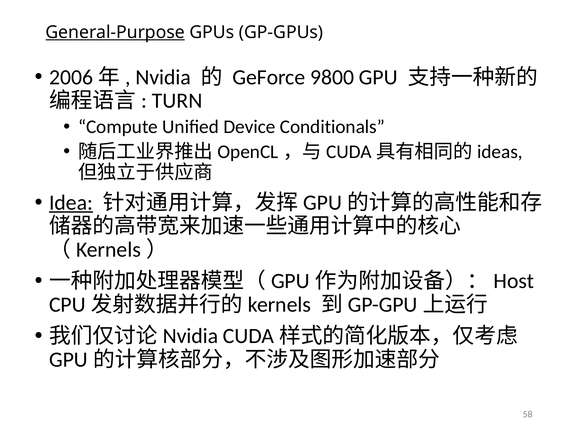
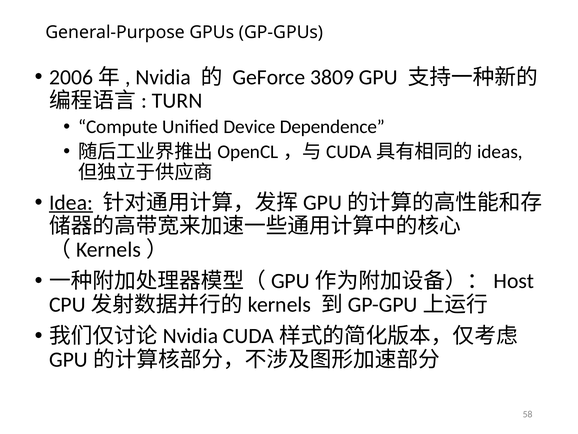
General-Purpose underline: present -> none
9800: 9800 -> 3809
Conditionals: Conditionals -> Dependence
